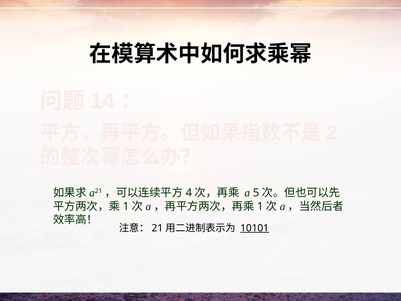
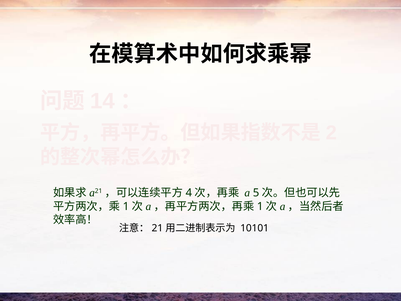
10101 underline: present -> none
